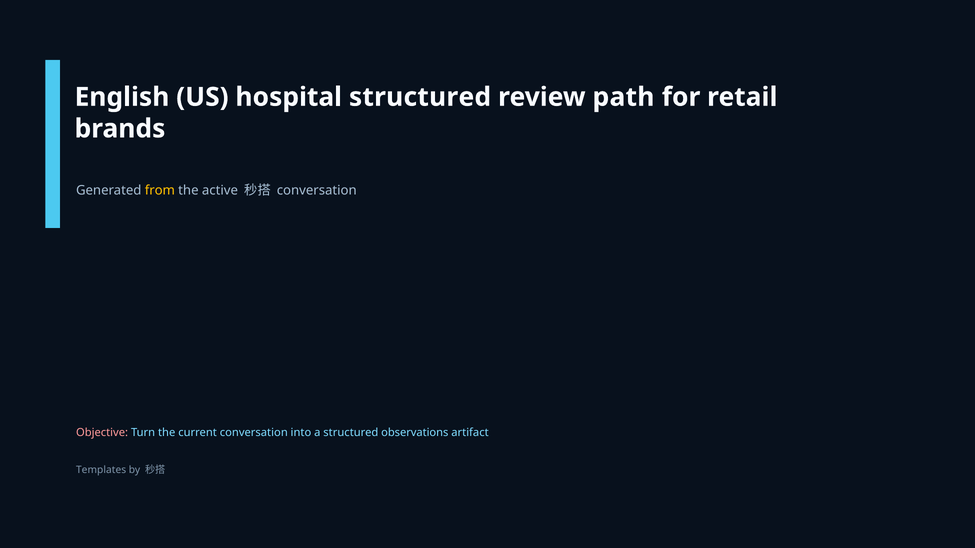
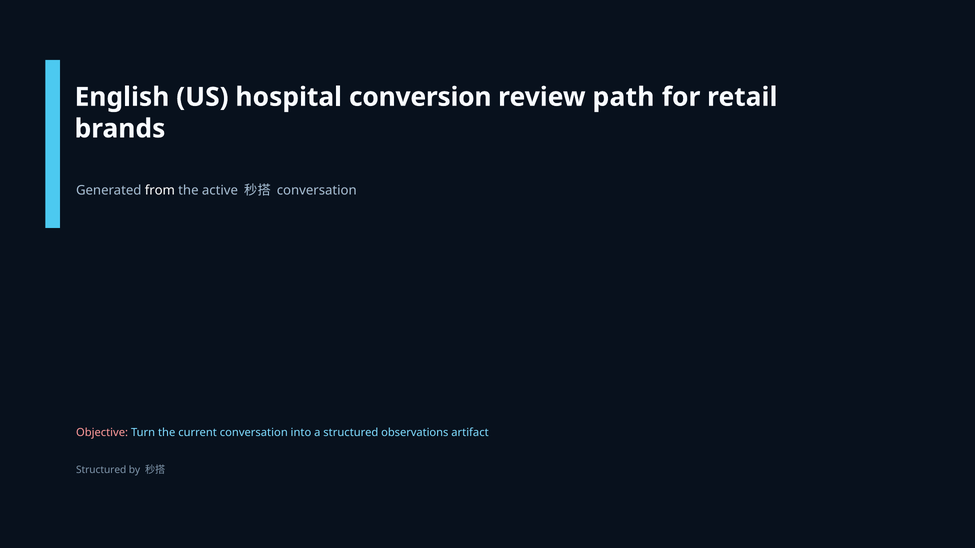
hospital structured: structured -> conversion
from colour: yellow -> white
Templates at (101, 470): Templates -> Structured
